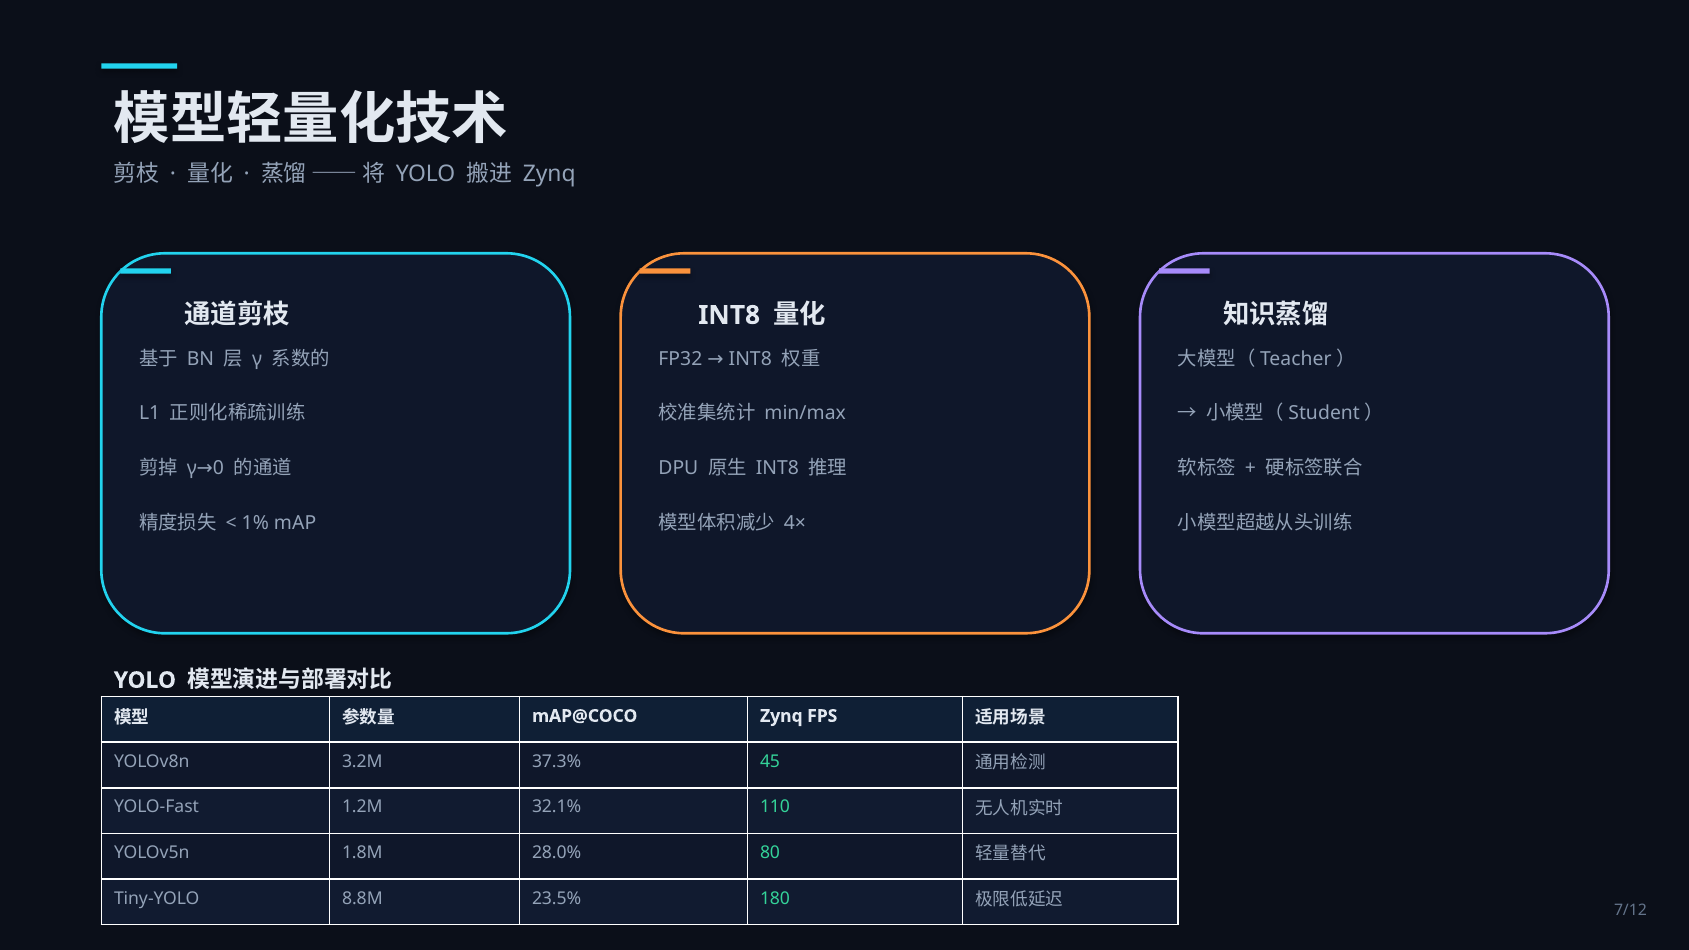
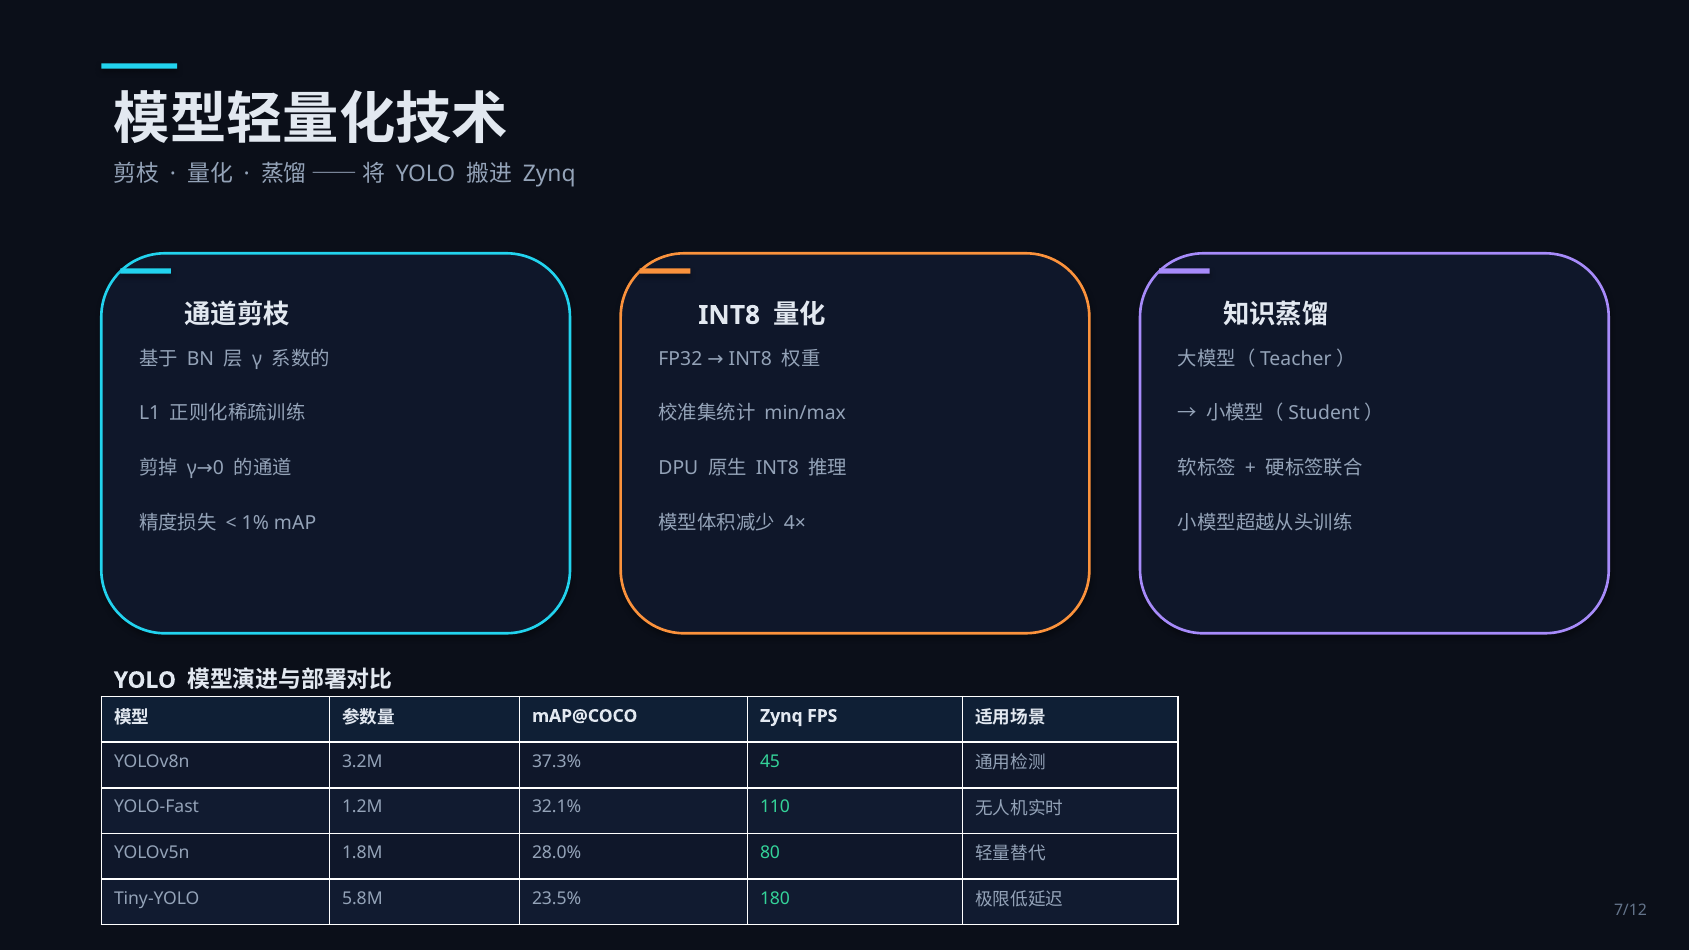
8.8M: 8.8M -> 5.8M
